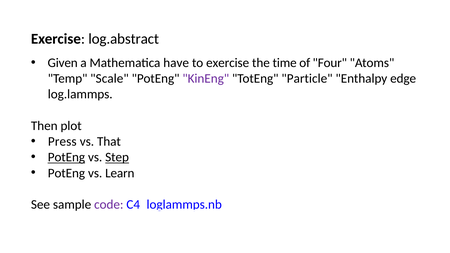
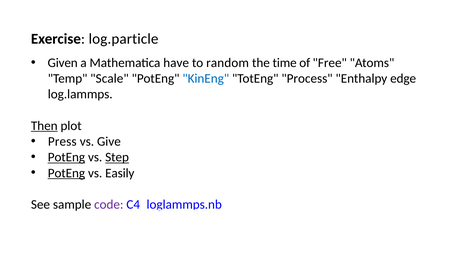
log.abstract: log.abstract -> log.particle
to exercise: exercise -> random
Four: Four -> Free
KinEng colour: purple -> blue
Particle: Particle -> Process
Then underline: none -> present
That: That -> Give
PotEng at (66, 173) underline: none -> present
Learn: Learn -> Easily
